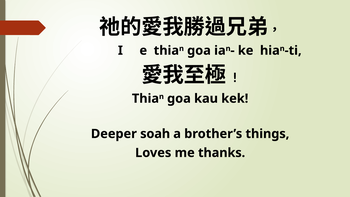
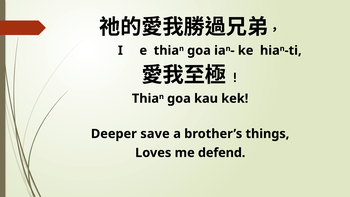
soah: soah -> save
thanks: thanks -> defend
